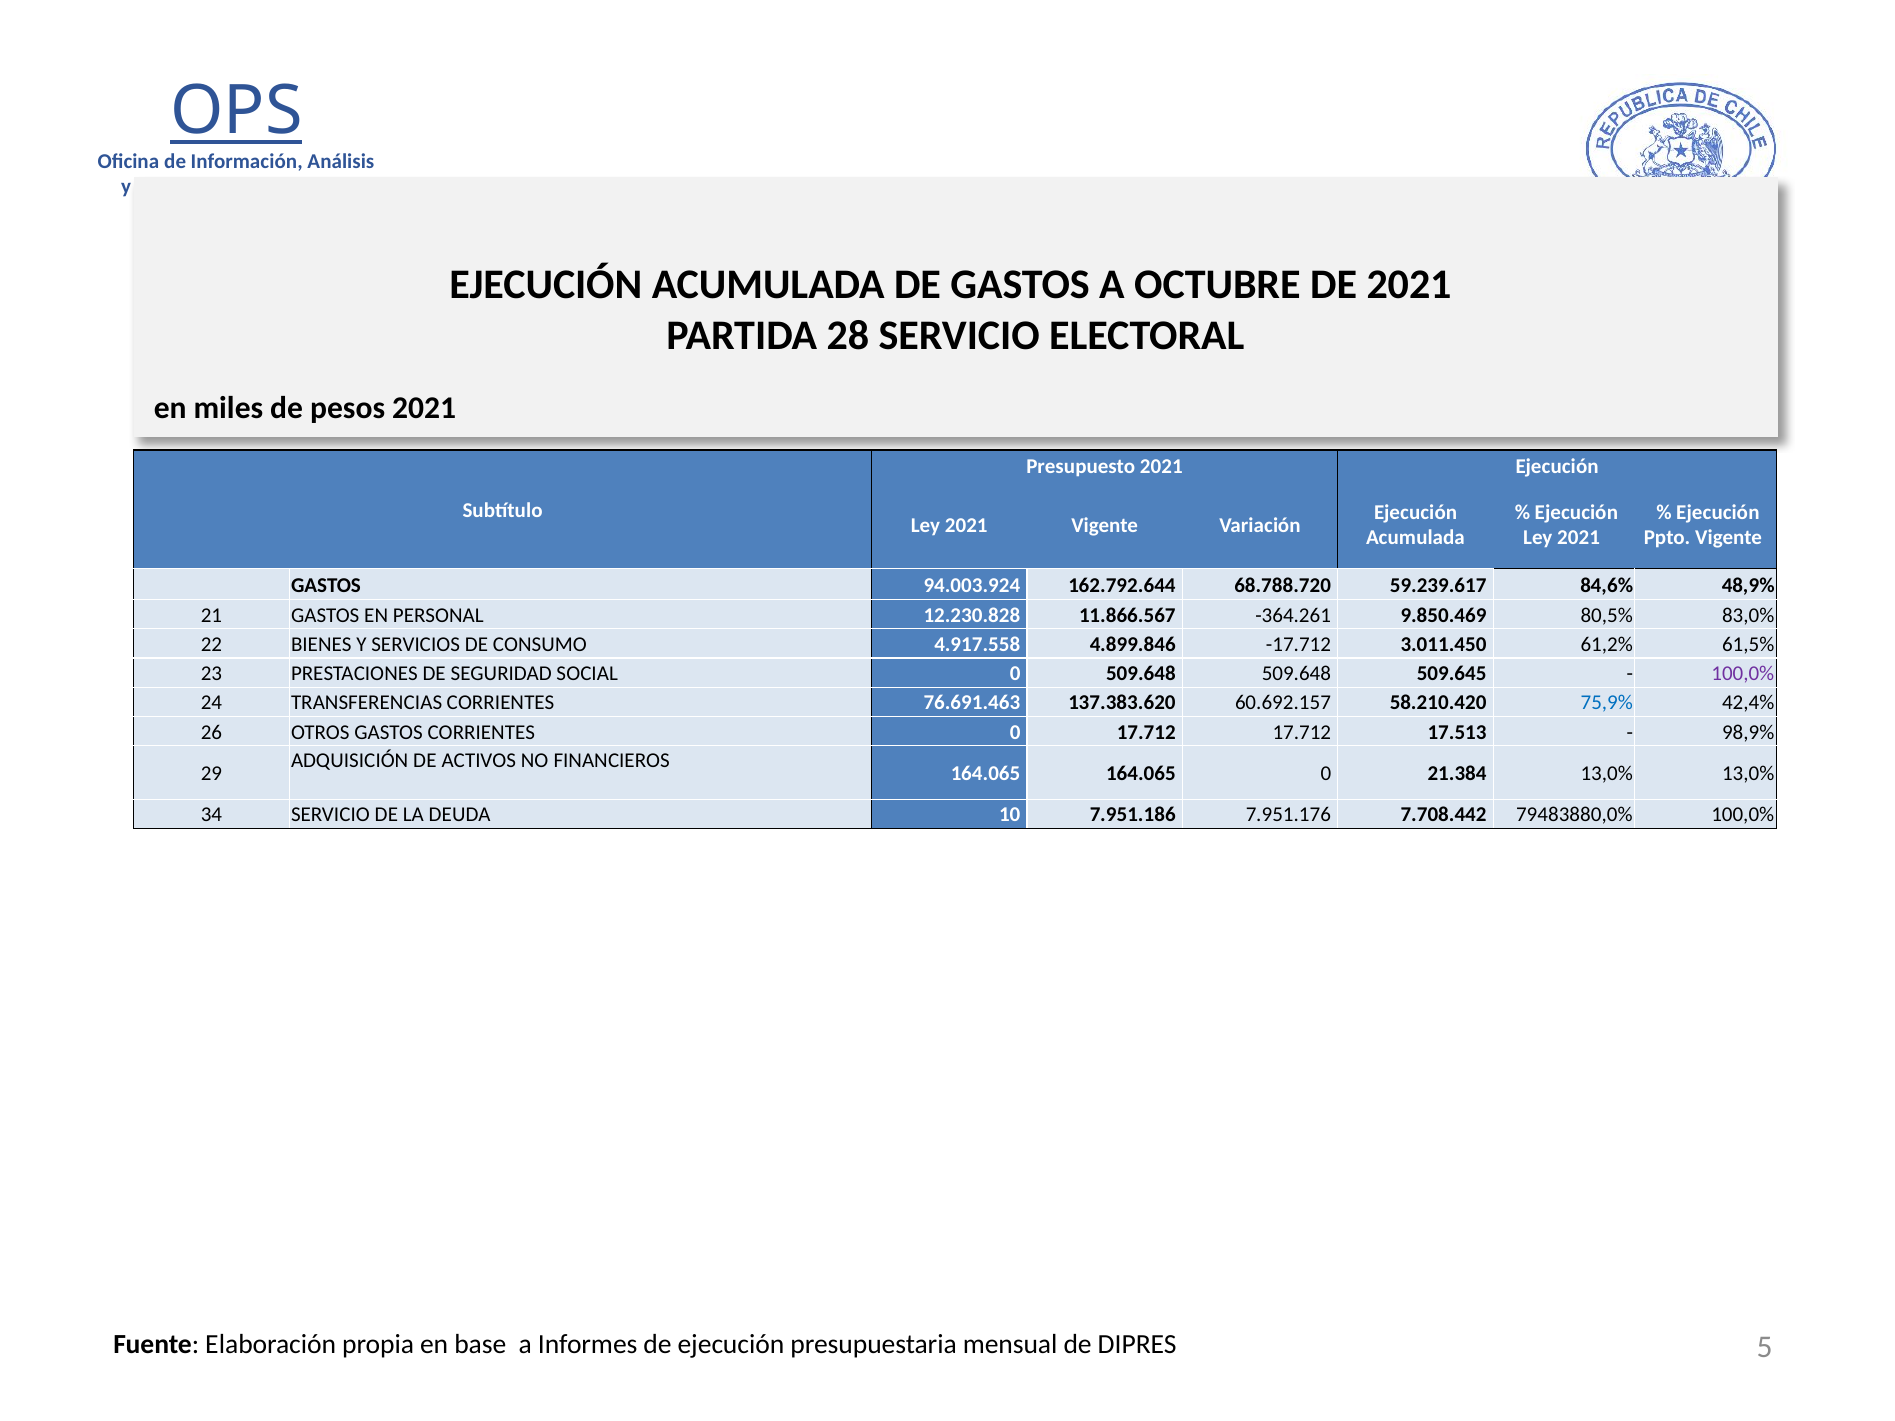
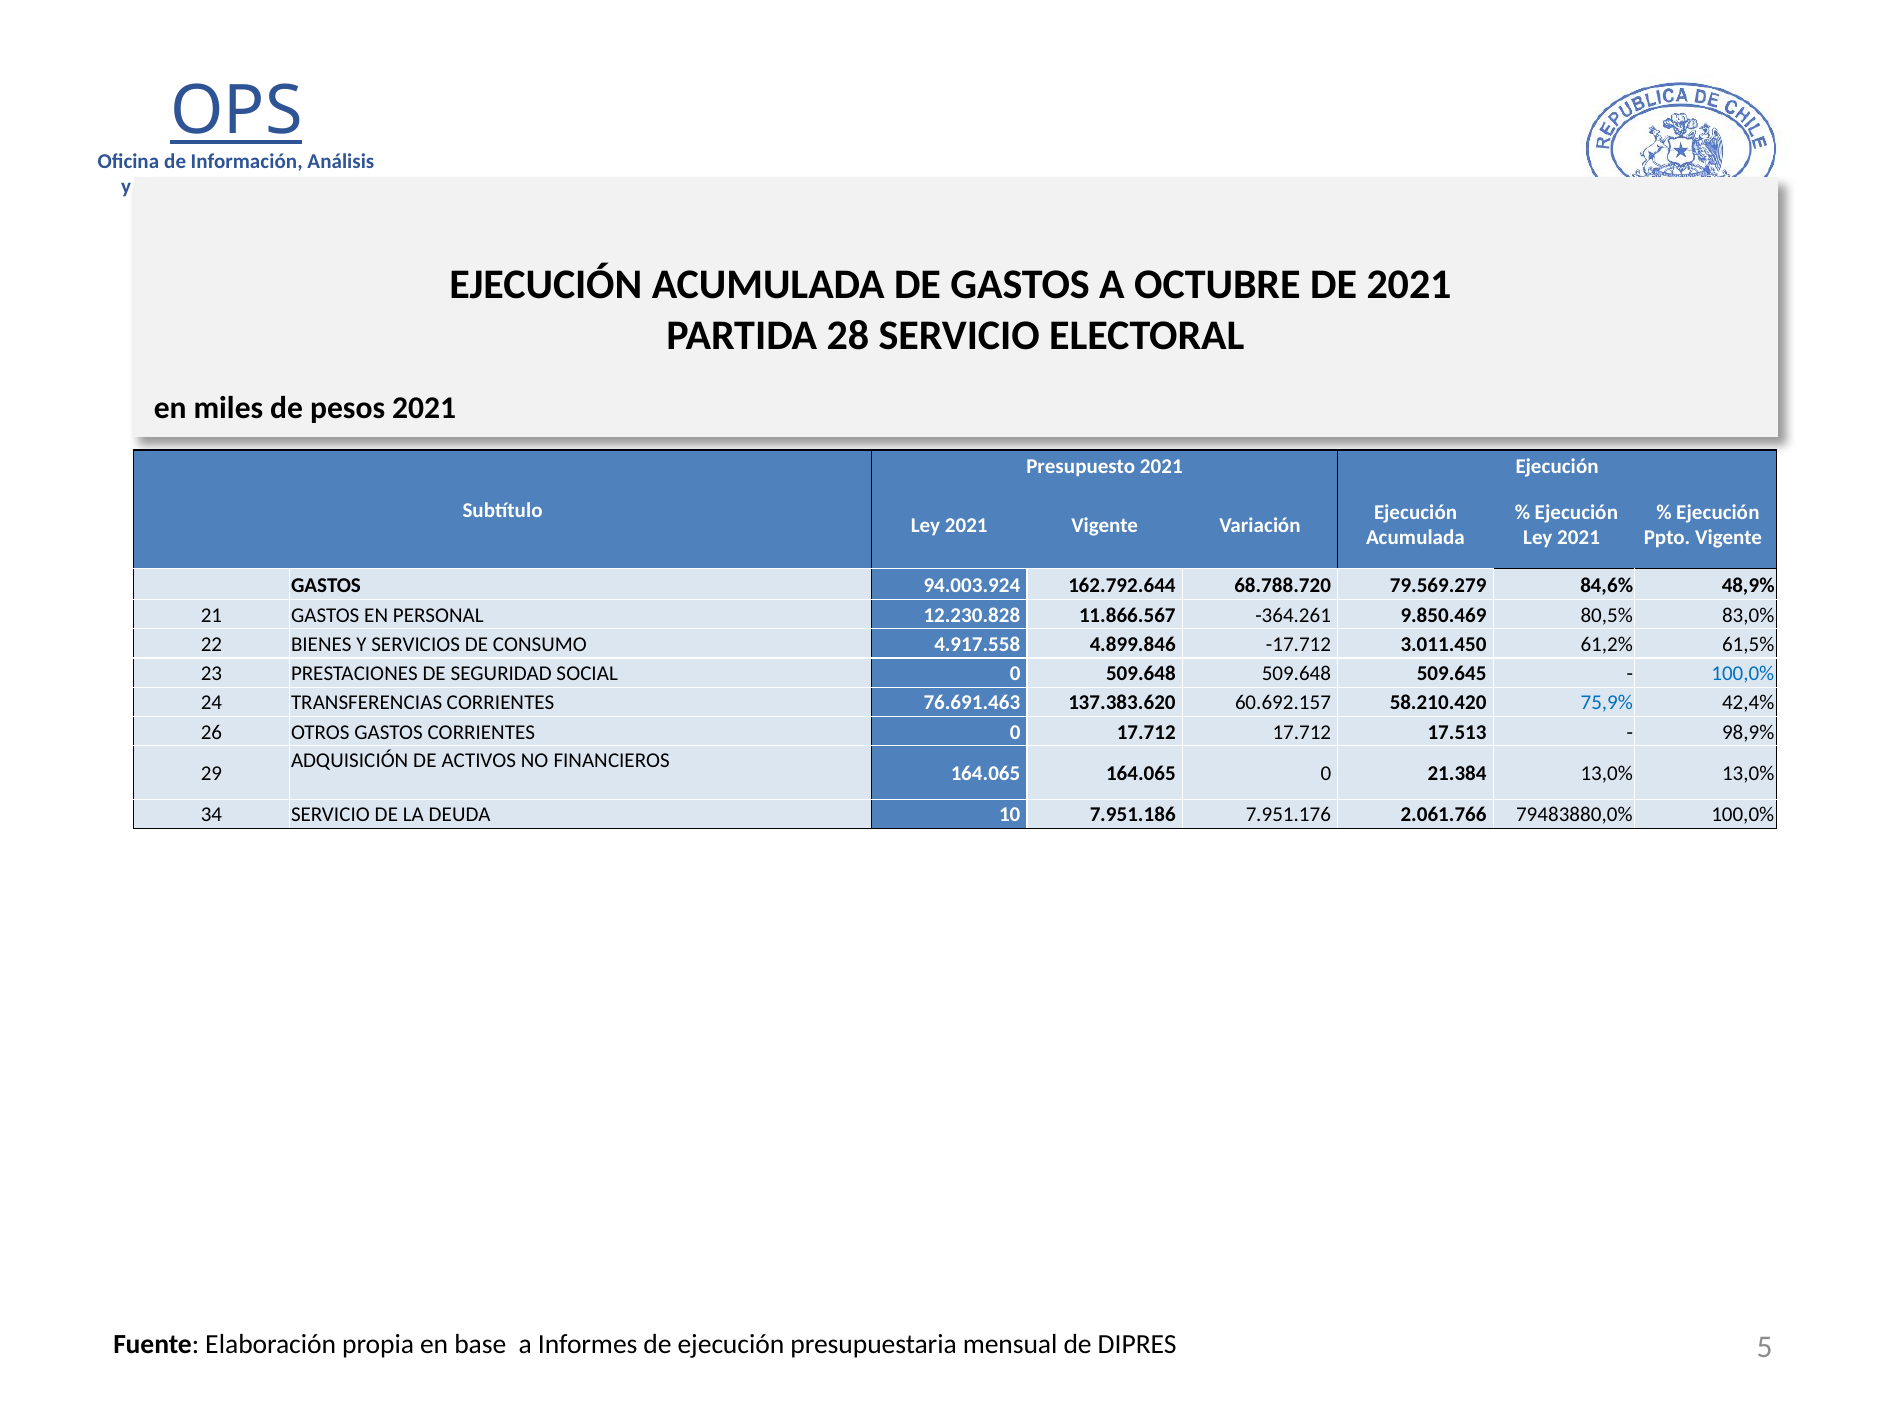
59.239.617: 59.239.617 -> 79.569.279
100,0% at (1743, 674) colour: purple -> blue
7.708.442: 7.708.442 -> 2.061.766
